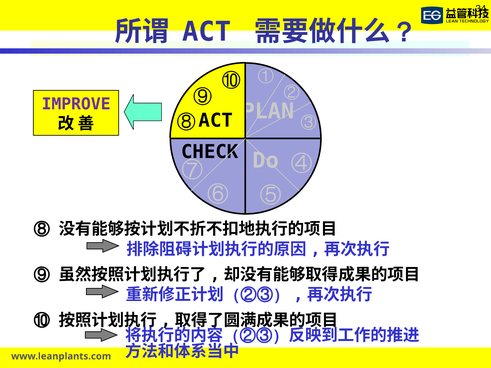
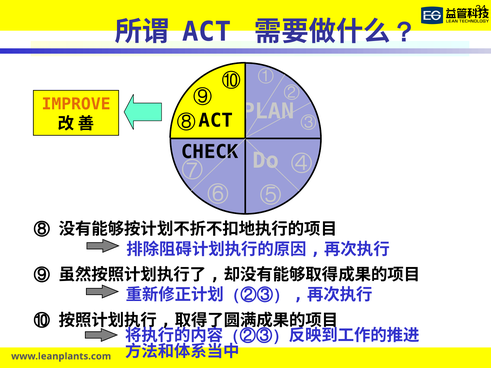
IMPROVE colour: purple -> orange
